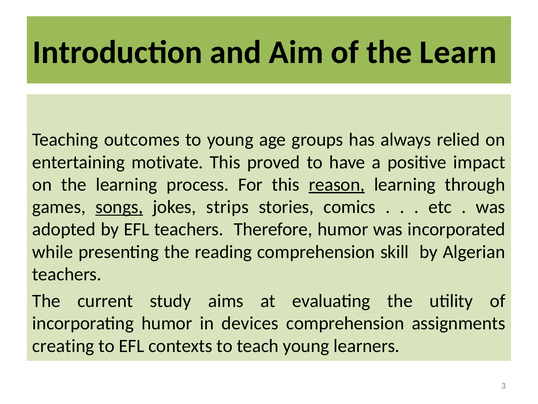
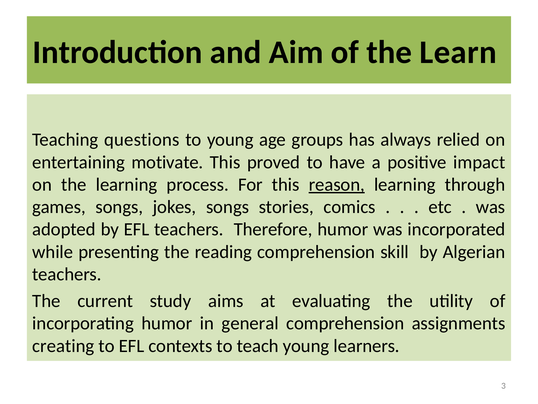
outcomes: outcomes -> questions
songs at (119, 207) underline: present -> none
jokes strips: strips -> songs
devices: devices -> general
